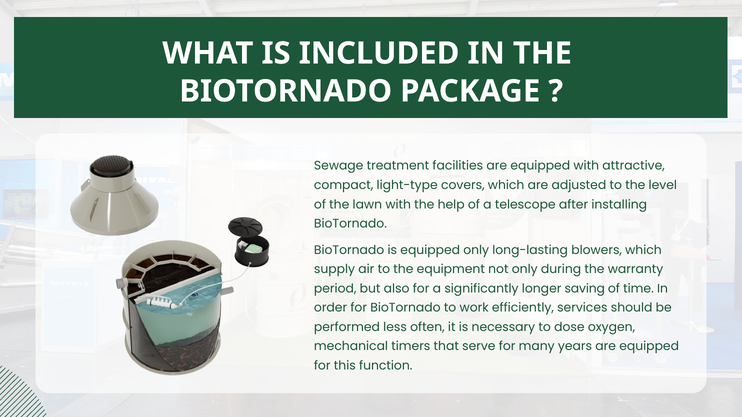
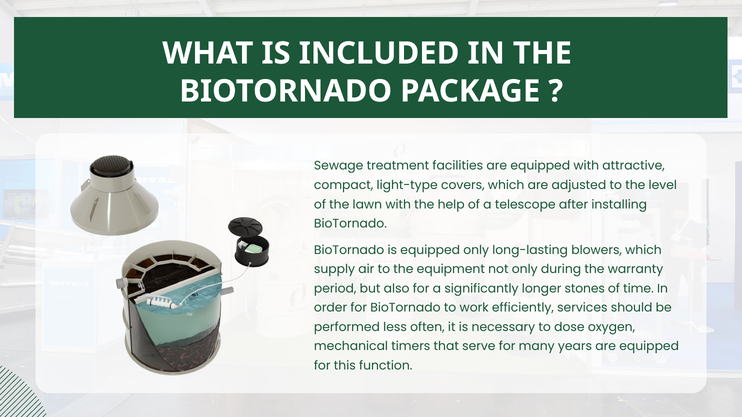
saving: saving -> stones
